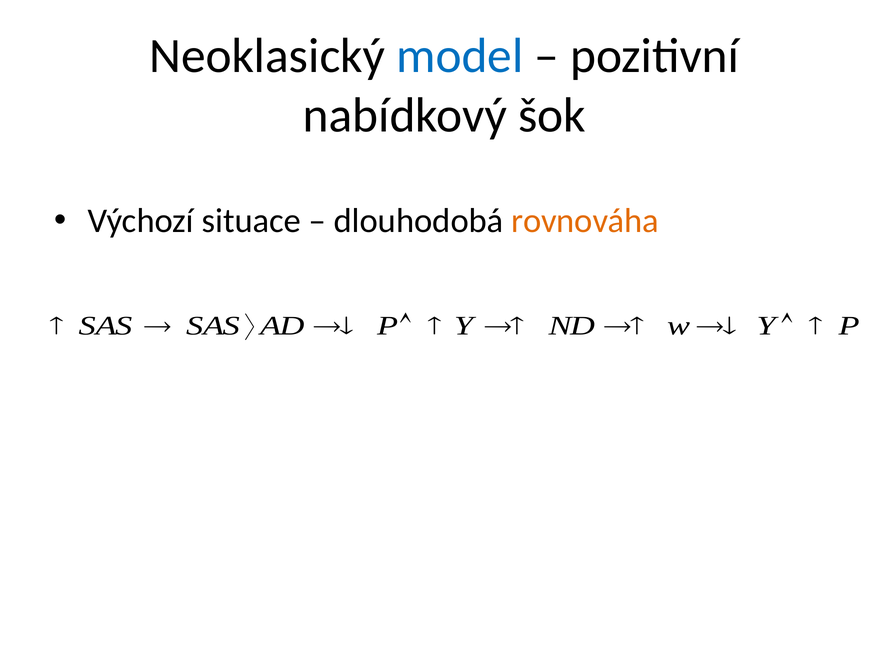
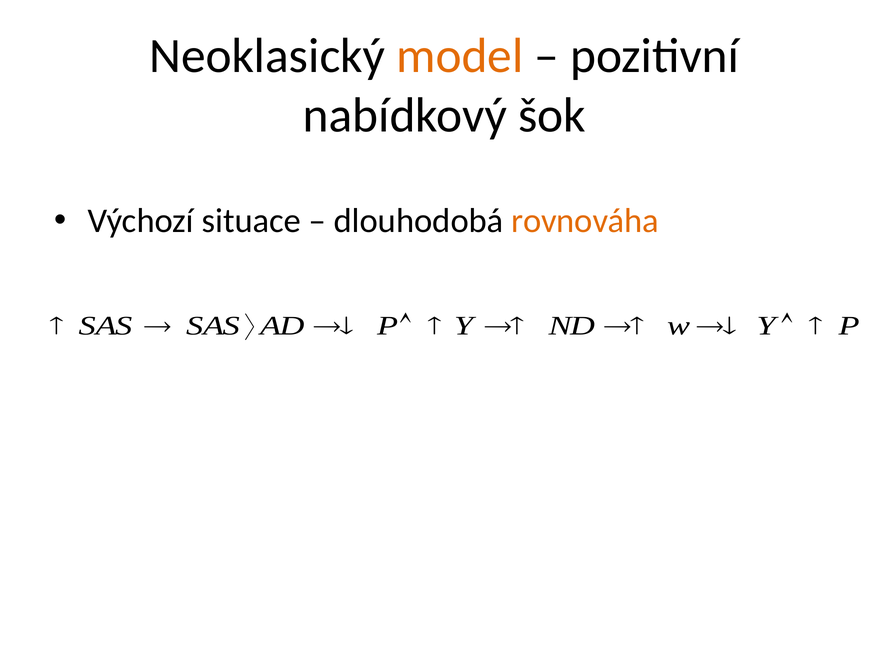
model colour: blue -> orange
